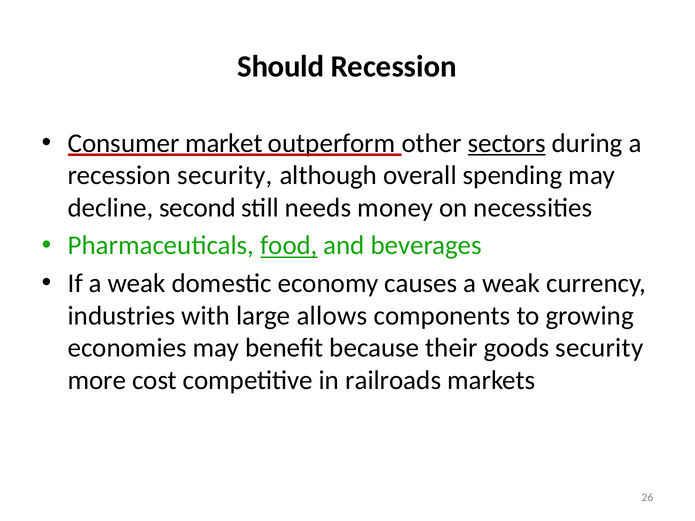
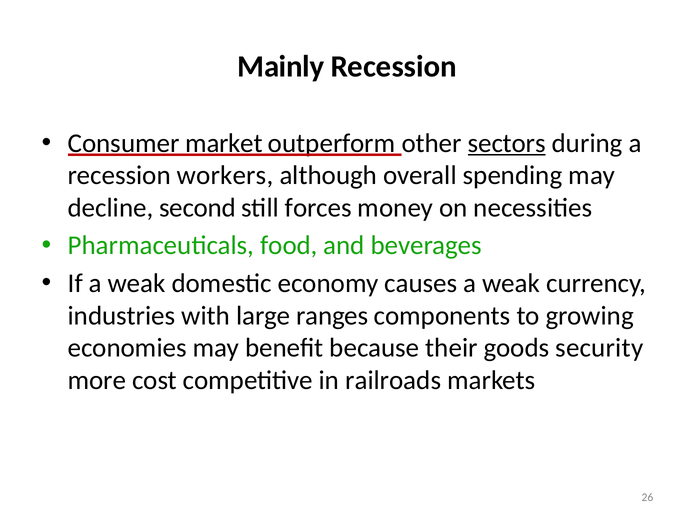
Should: Should -> Mainly
recession security: security -> workers
needs: needs -> forces
food underline: present -> none
allows: allows -> ranges
